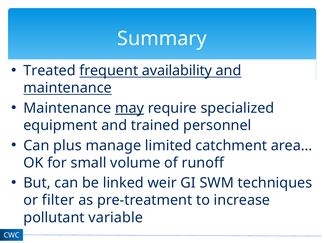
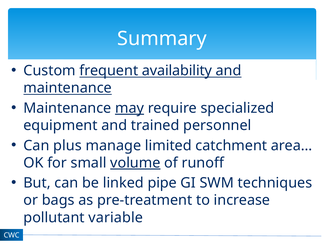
Treated: Treated -> Custom
volume underline: none -> present
weir: weir -> pipe
filter: filter -> bags
